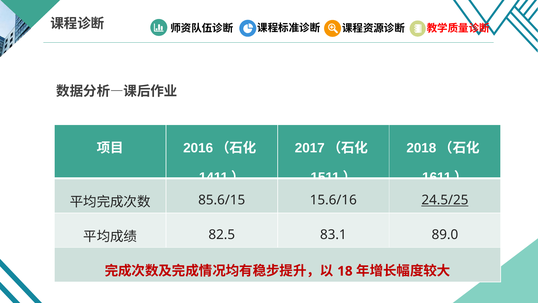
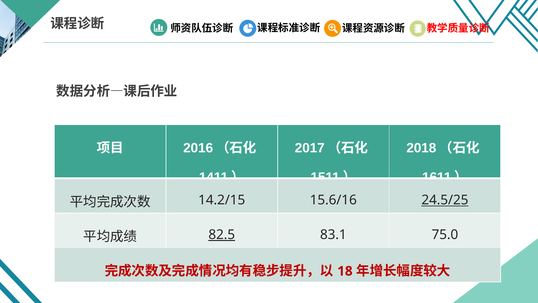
85.6/15: 85.6/15 -> 14.2/15
82.5 underline: none -> present
89.0: 89.0 -> 75.0
